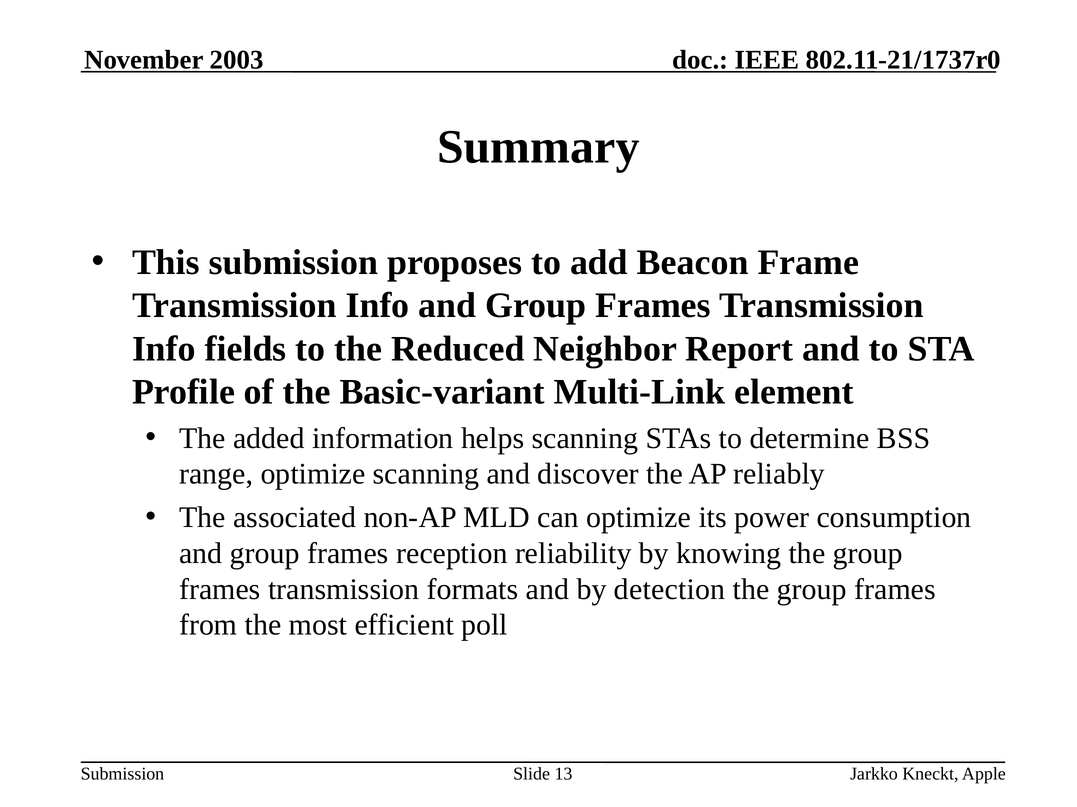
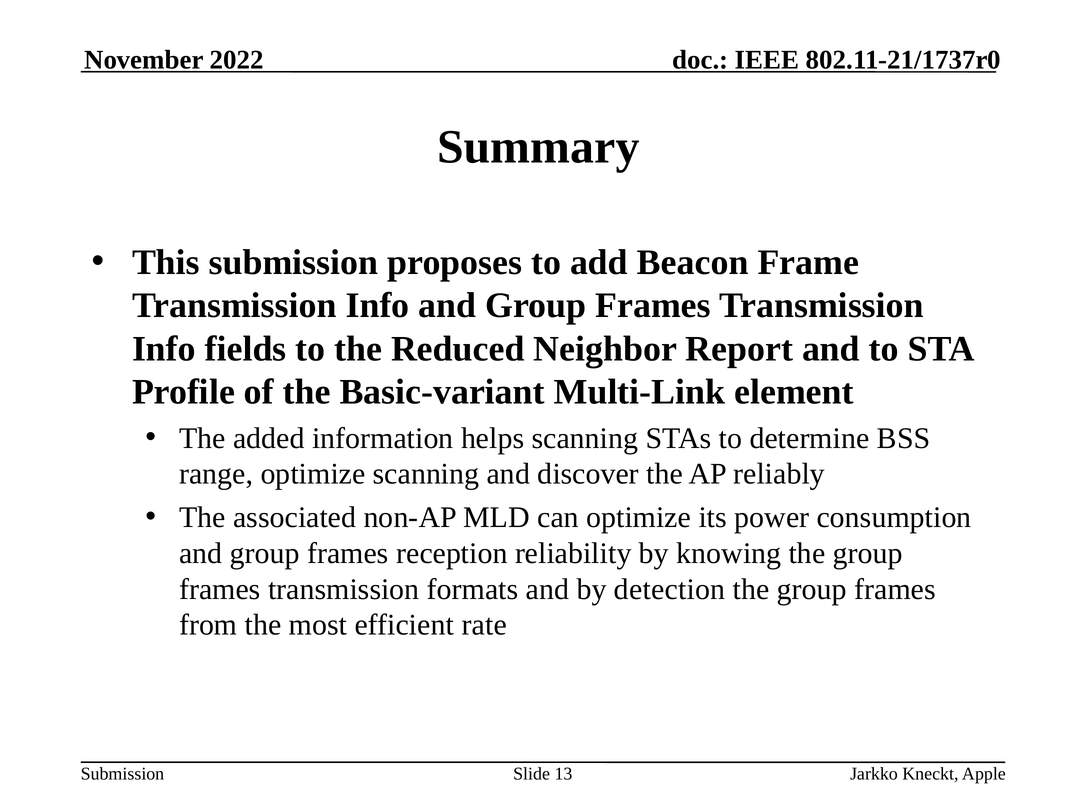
2003: 2003 -> 2022
poll: poll -> rate
